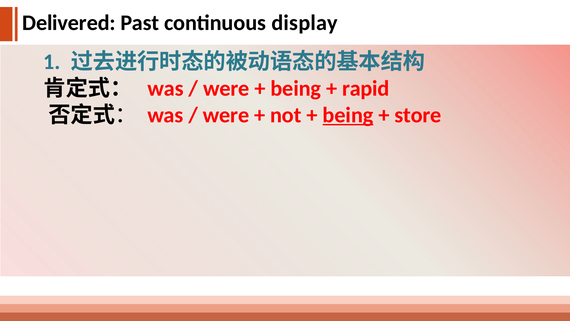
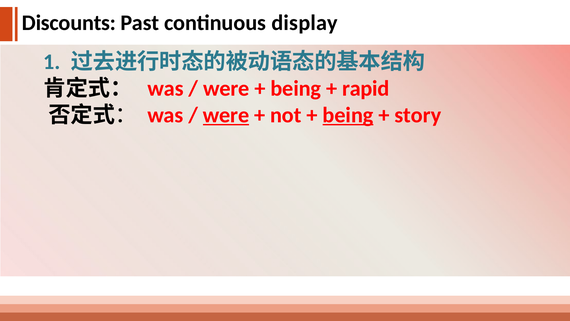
Delivered: Delivered -> Discounts
were at (226, 115) underline: none -> present
store: store -> story
